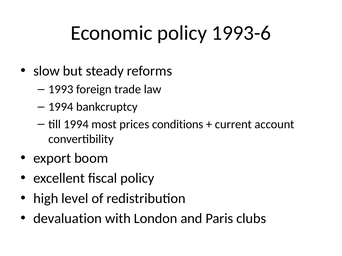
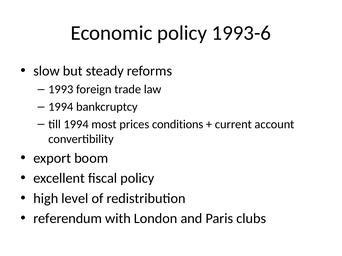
devaluation: devaluation -> referendum
